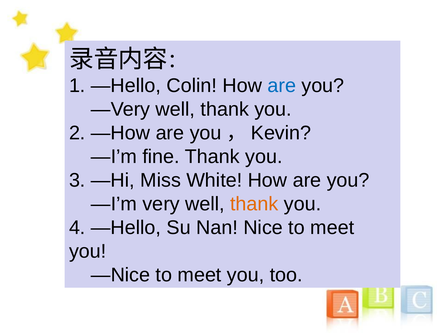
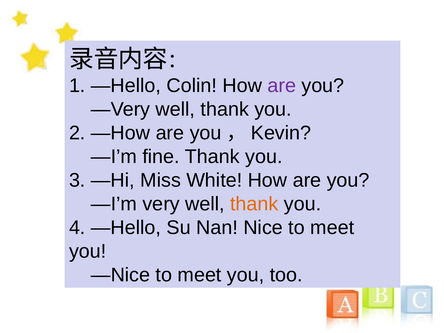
are at (282, 86) colour: blue -> purple
